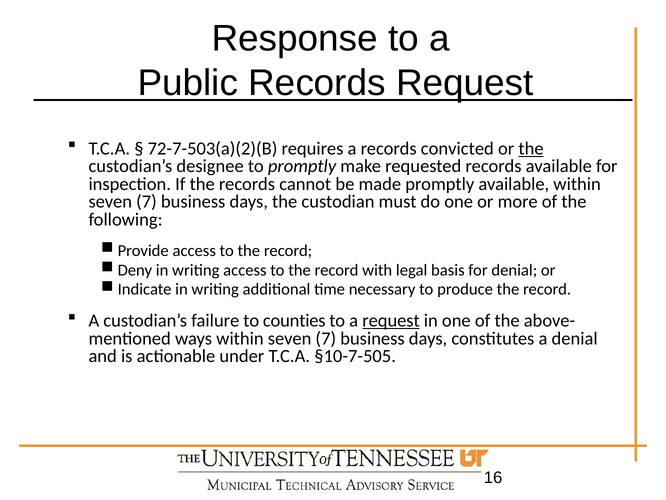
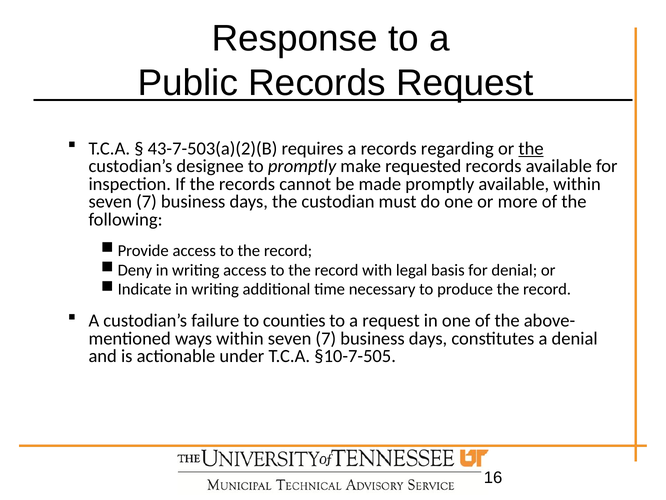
72-7-503(a)(2)(B: 72-7-503(a)(2)(B -> 43-7-503(a)(2)(B
convicted: convicted -> regarding
request at (391, 320) underline: present -> none
